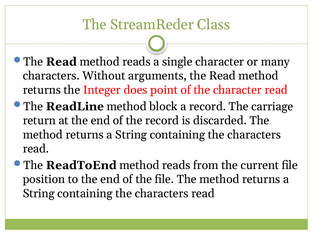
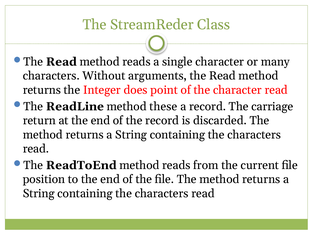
block: block -> these
